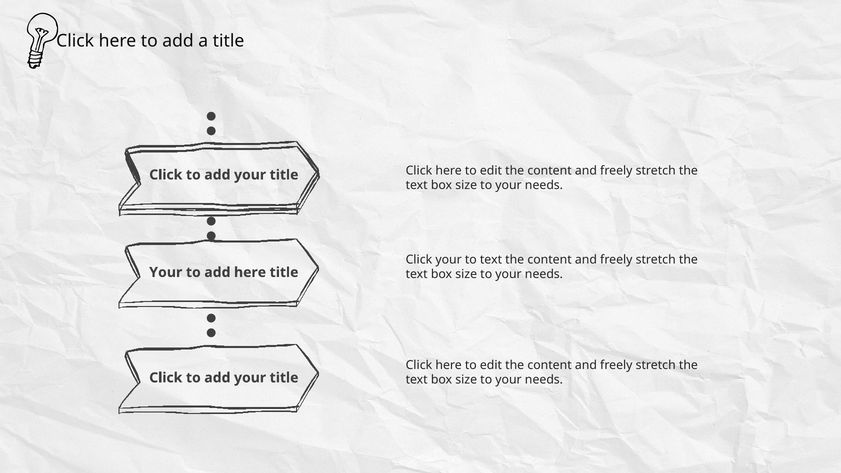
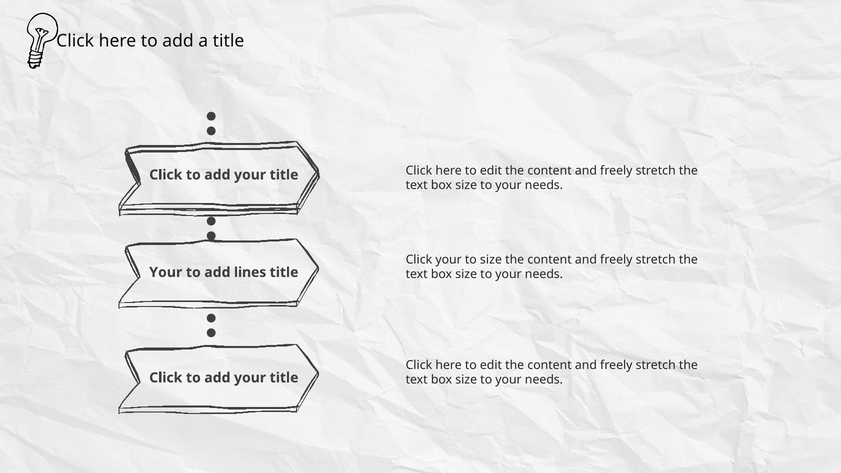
to text: text -> size
add here: here -> lines
